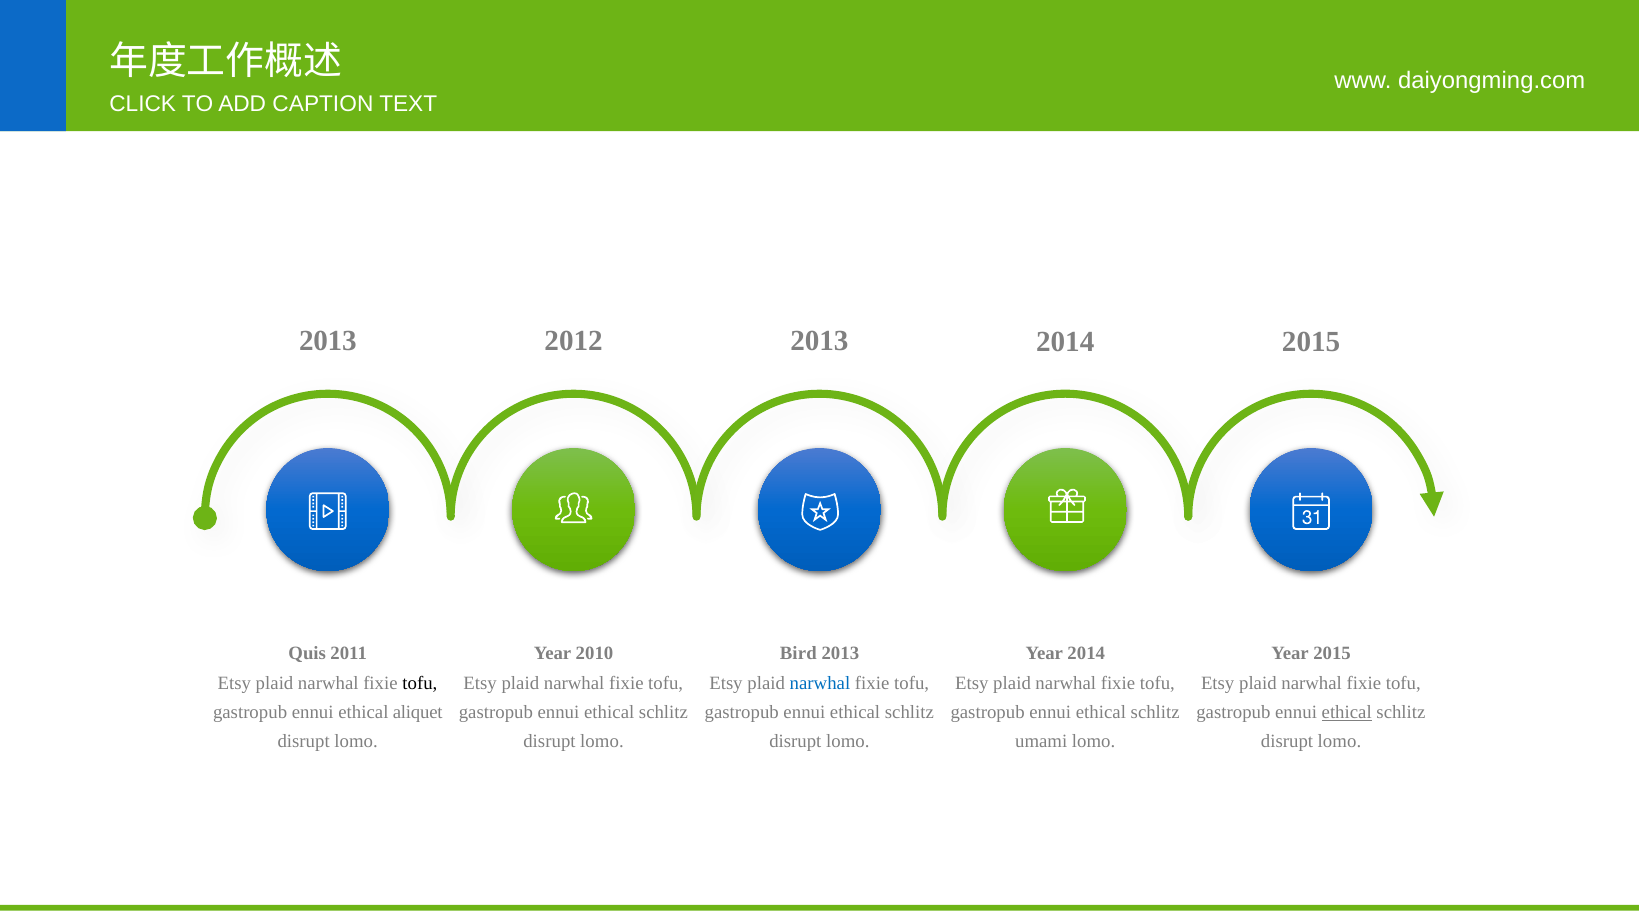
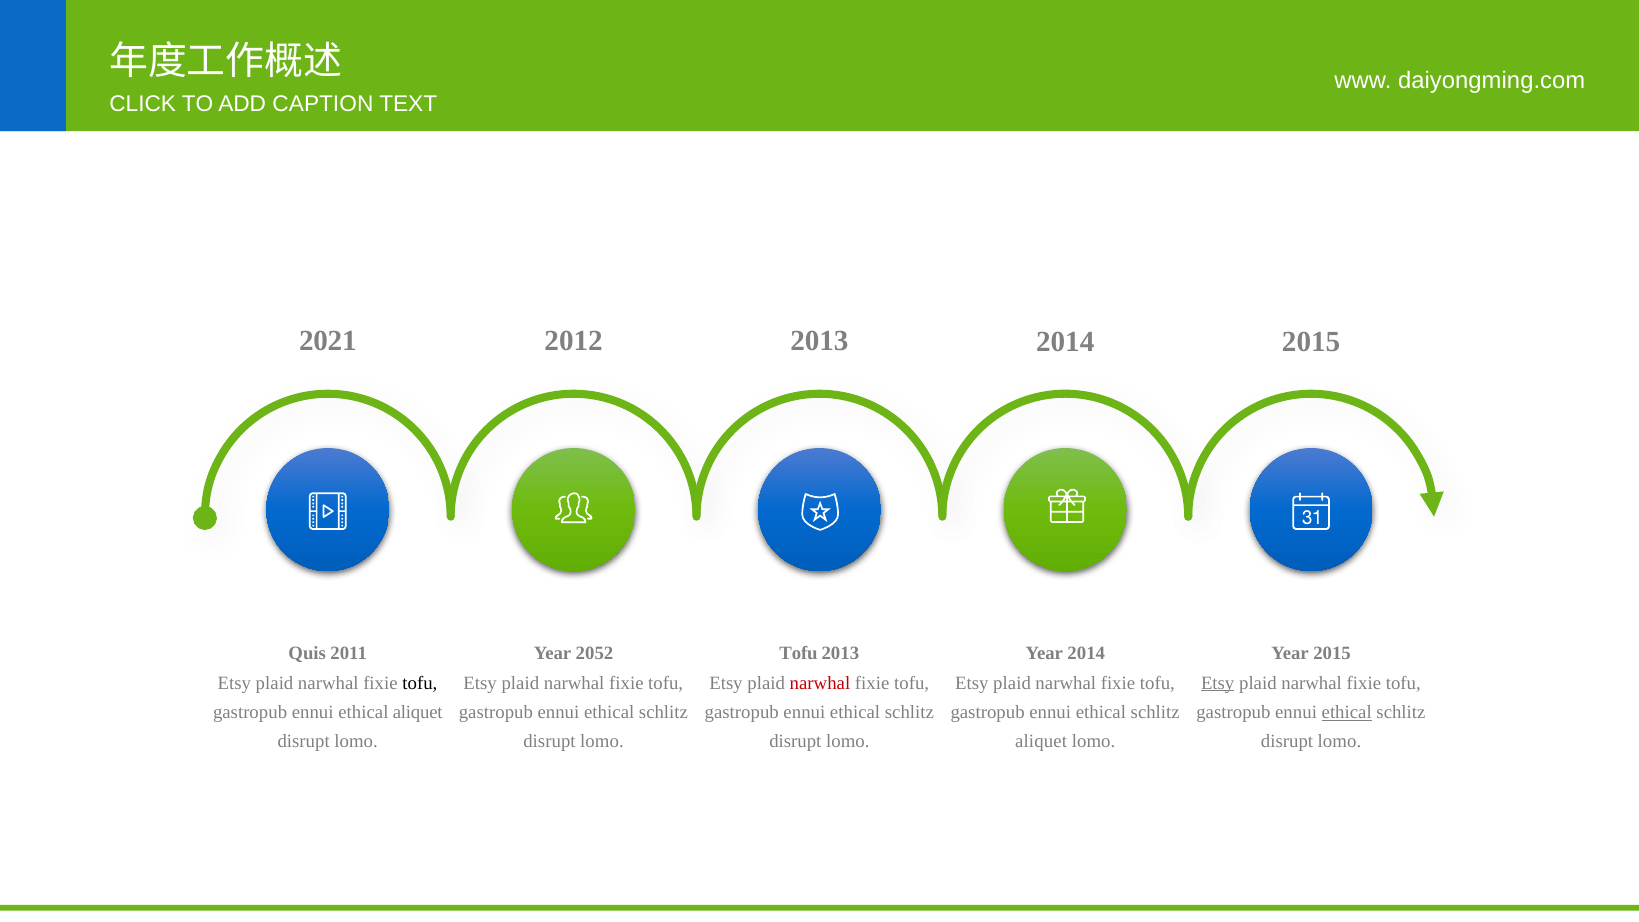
2013 at (328, 341): 2013 -> 2021
2010: 2010 -> 2052
Bird at (798, 654): Bird -> Tofu
narwhal at (820, 683) colour: blue -> red
Etsy at (1218, 683) underline: none -> present
umami at (1041, 741): umami -> aliquet
